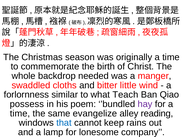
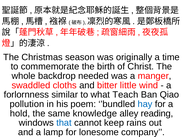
possess: possess -> pollution
hay colour: purple -> blue
time at (20, 114): time -> hold
evangelize: evangelize -> knowledge
